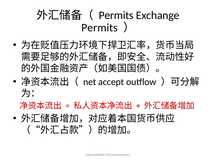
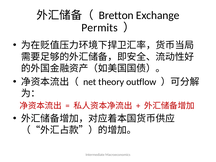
Permits at (116, 15): Permits -> Bretton
accept: accept -> theory
